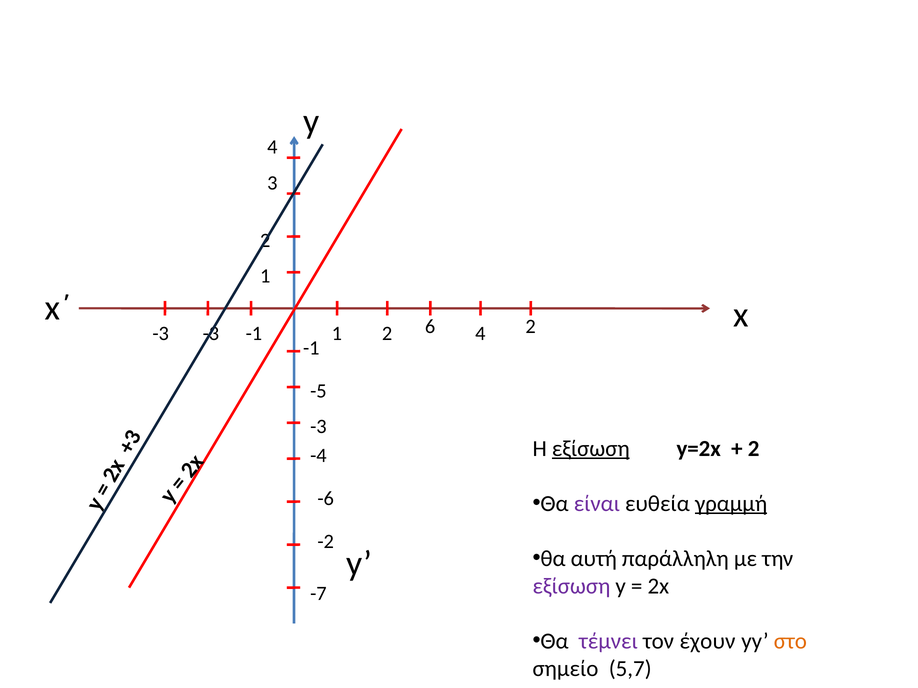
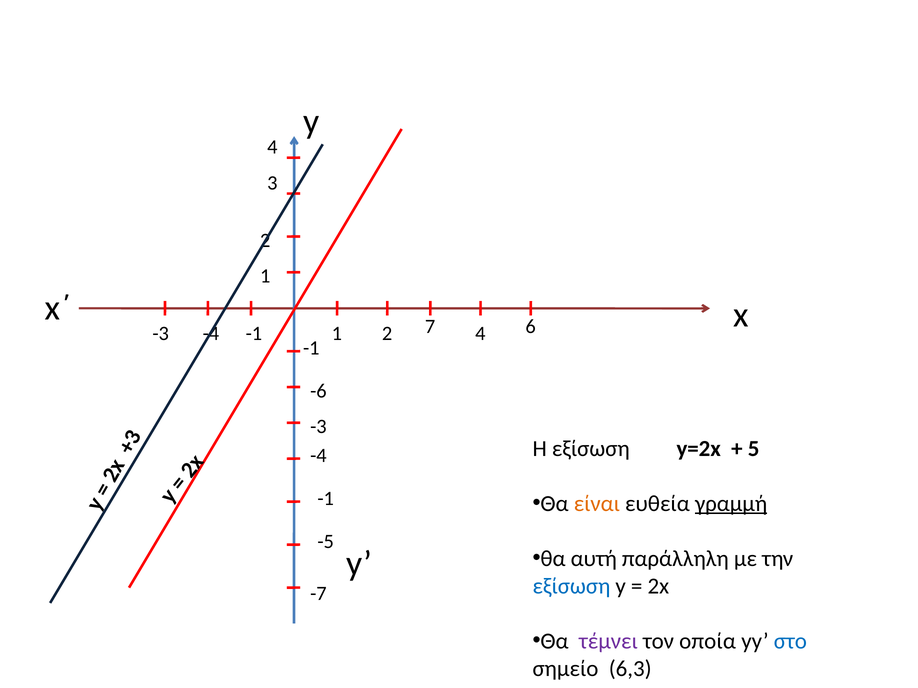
-3 at (211, 334): -3 -> -4
6: 6 -> 7
4 2: 2 -> 6
-5: -5 -> -6
εξίσωση at (591, 449) underline: present -> none
2 at (754, 449): 2 -> 5
-6 at (326, 499): -6 -> -1
είναι colour: purple -> orange
-2: -2 -> -5
εξίσωση at (571, 587) colour: purple -> blue
έχουν: έχουν -> οποία
στο colour: orange -> blue
5,7: 5,7 -> 6,3
